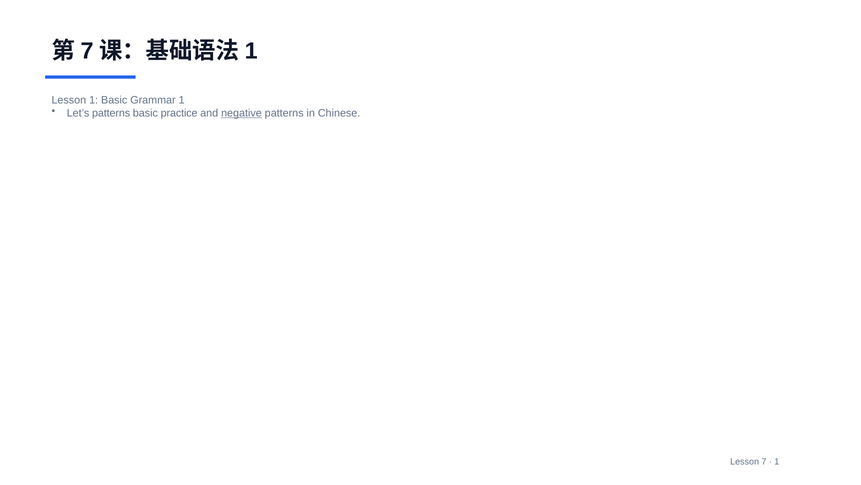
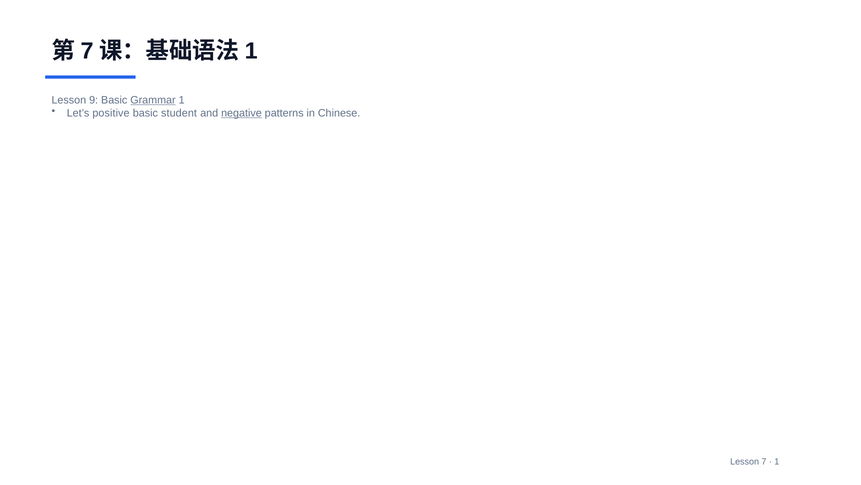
Lesson 1: 1 -> 9
Grammar underline: none -> present
Let’s patterns: patterns -> positive
practice: practice -> student
